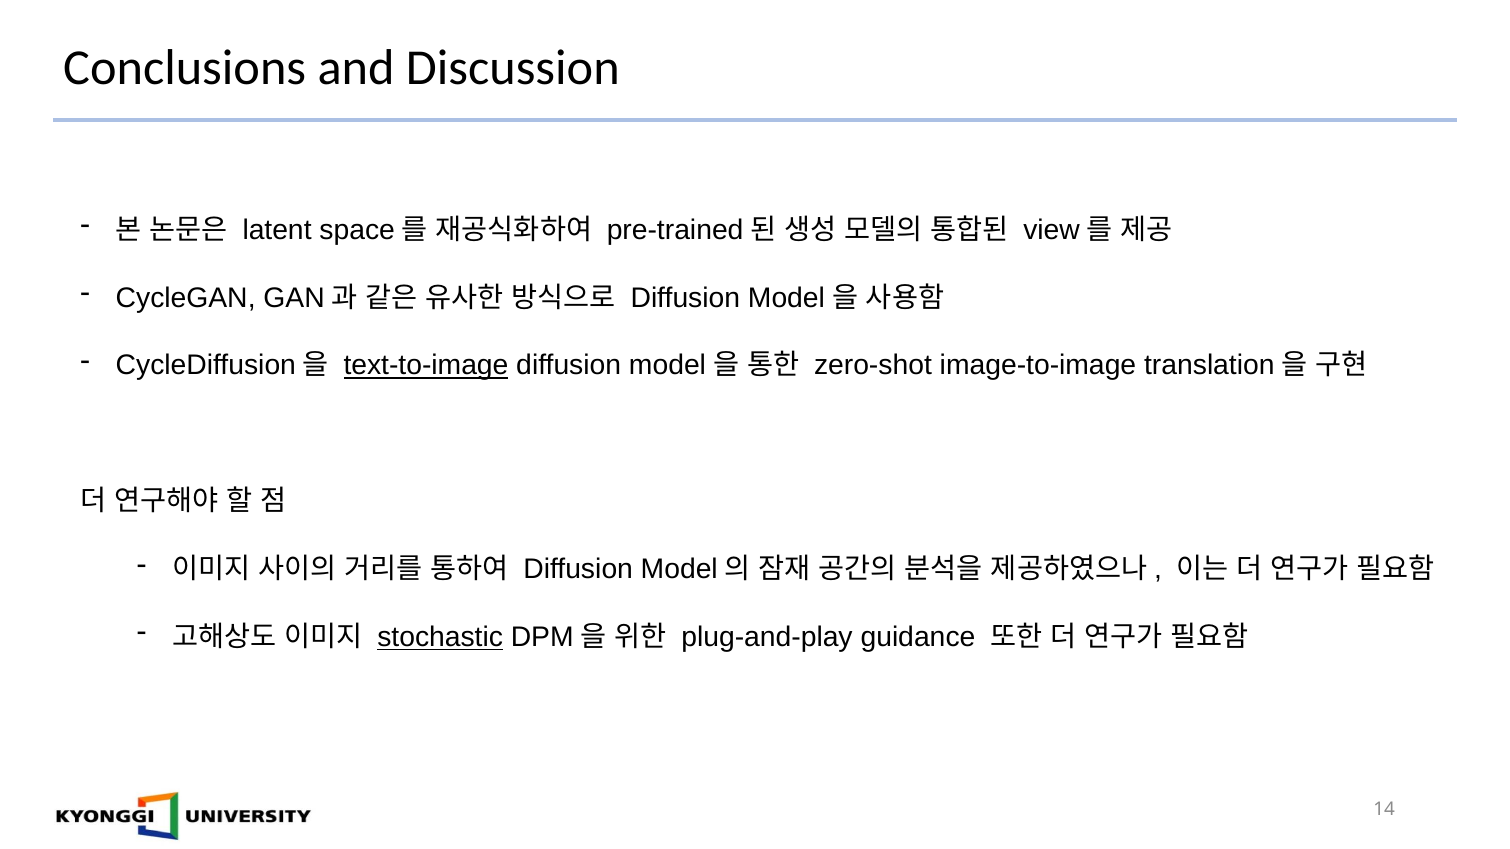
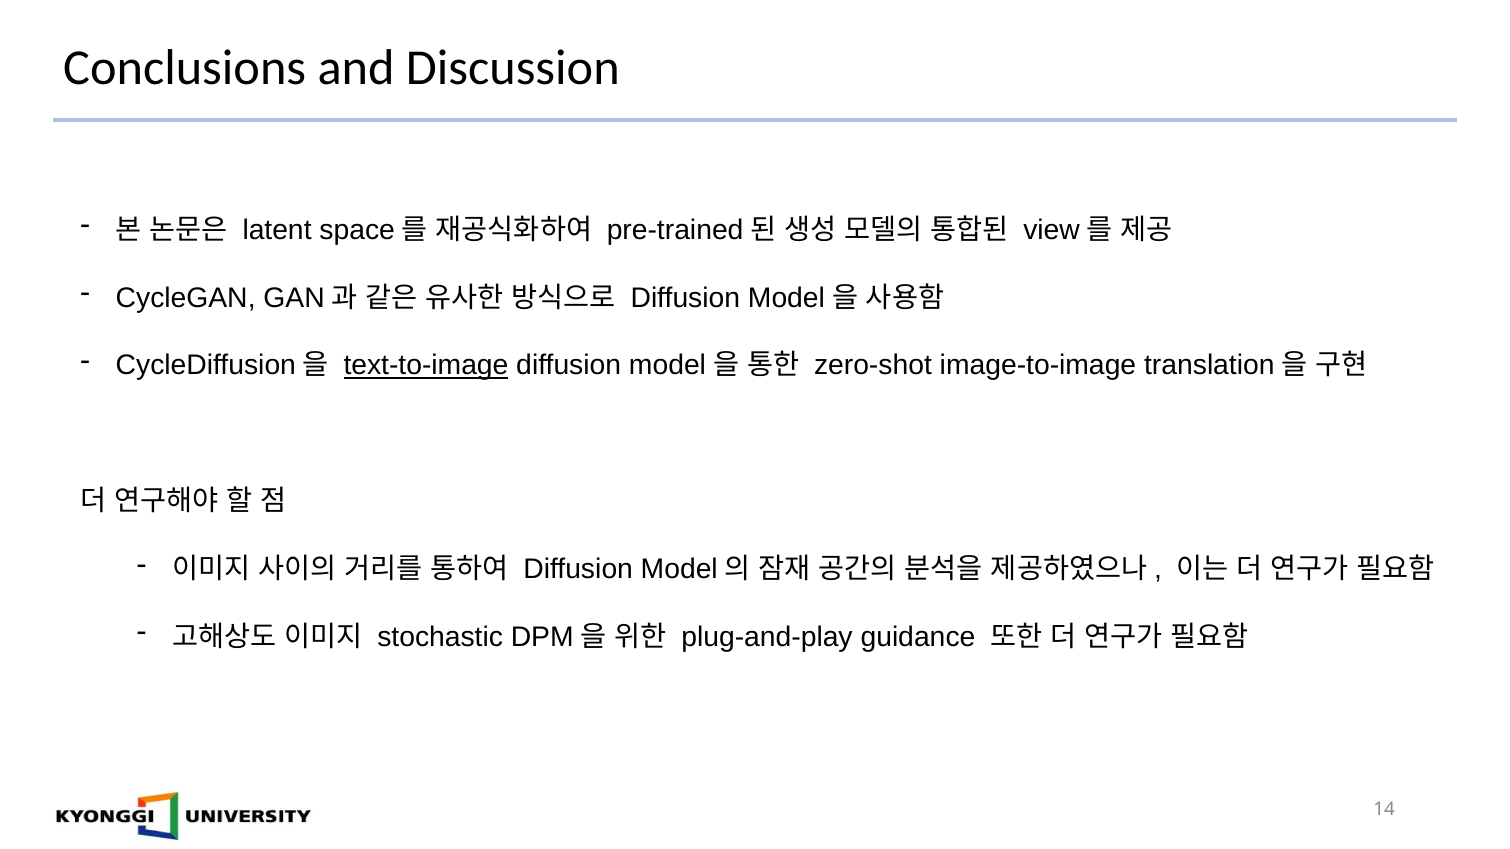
stochastic underline: present -> none
